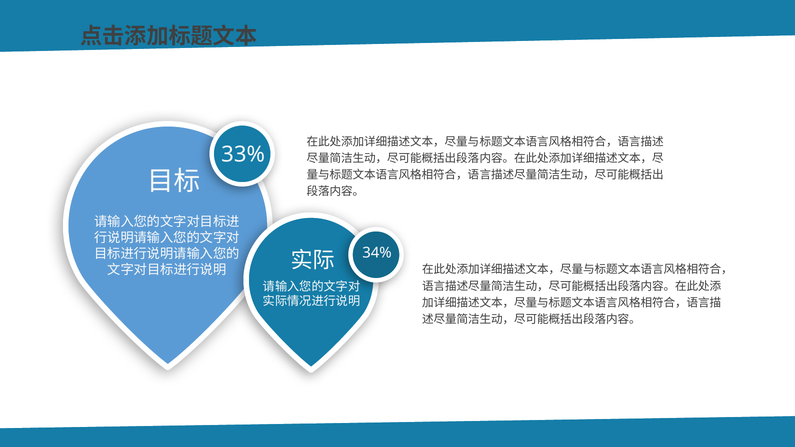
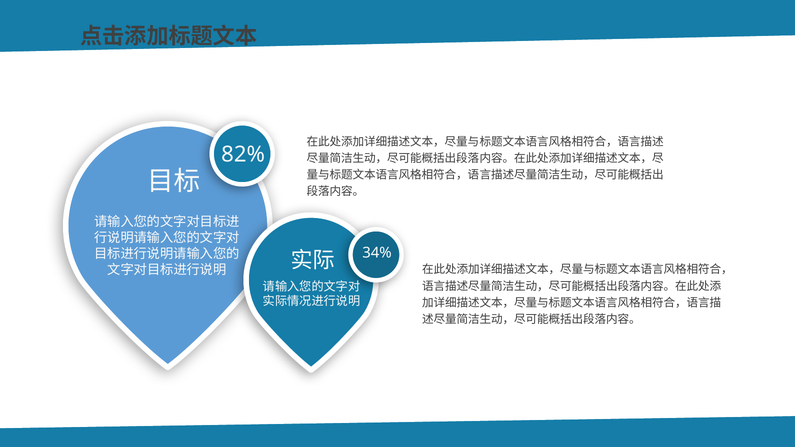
33%: 33% -> 82%
